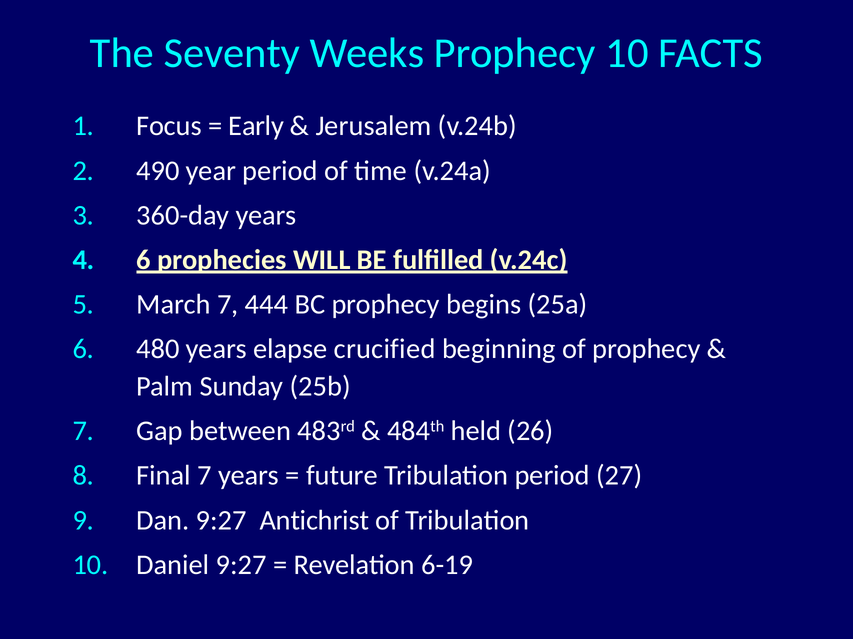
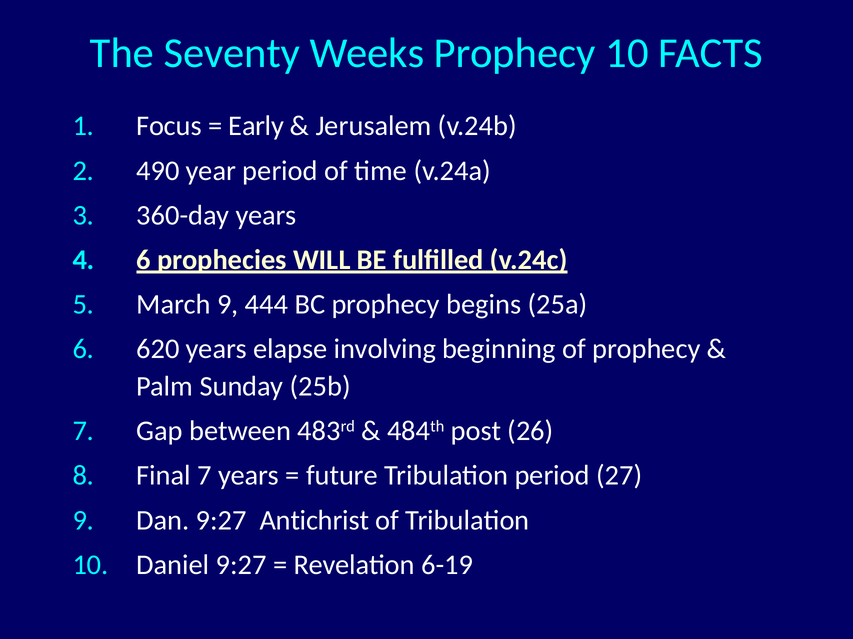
March 7: 7 -> 9
480: 480 -> 620
crucified: crucified -> involving
held: held -> post
